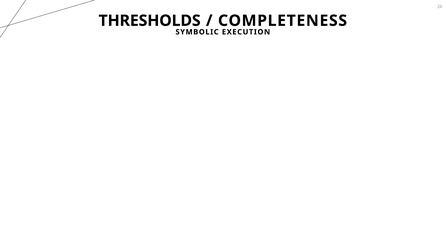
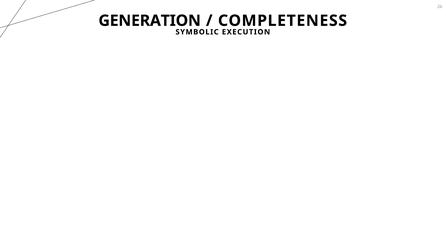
THRESHOLDS: THRESHOLDS -> GENERATION
